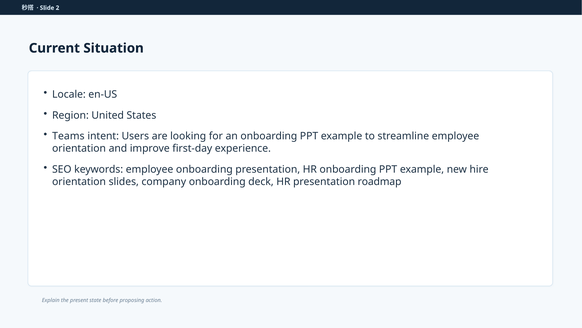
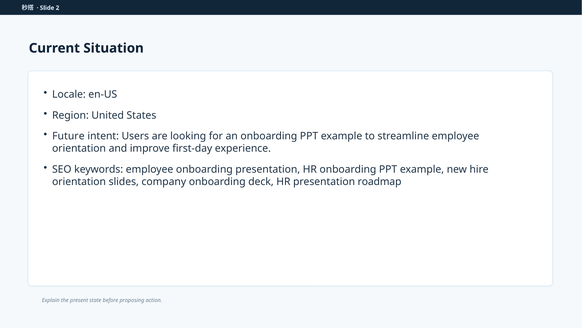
Teams: Teams -> Future
